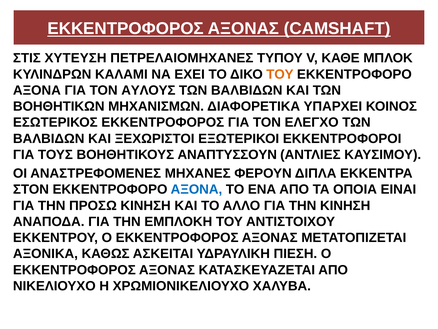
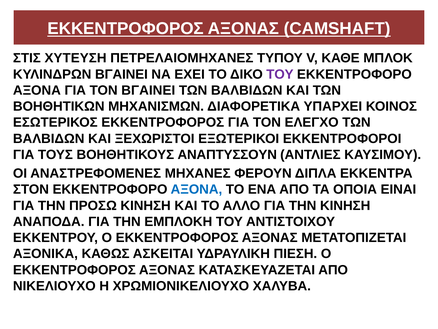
ΚΥΛΙΝΔΡΩΝ ΚΑΛΑΜΙ: ΚΑΛΑΜΙ -> ΒΓΑΙΝΕΙ
ΤΟΥ at (280, 74) colour: orange -> purple
ΤΟΝ ΑΥΛΟΥΣ: ΑΥΛΟΥΣ -> ΒΓΑΙΝΕΙ
